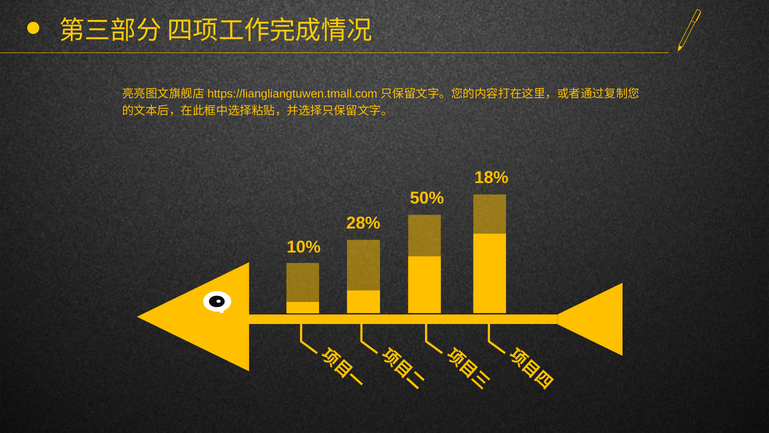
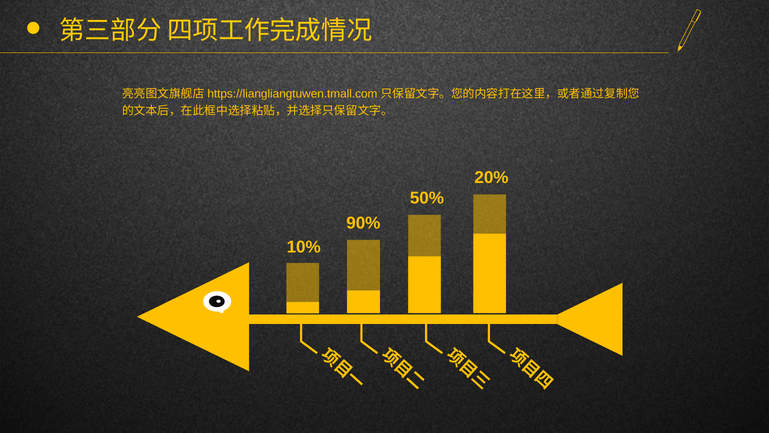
18%: 18% -> 20%
28%: 28% -> 90%
